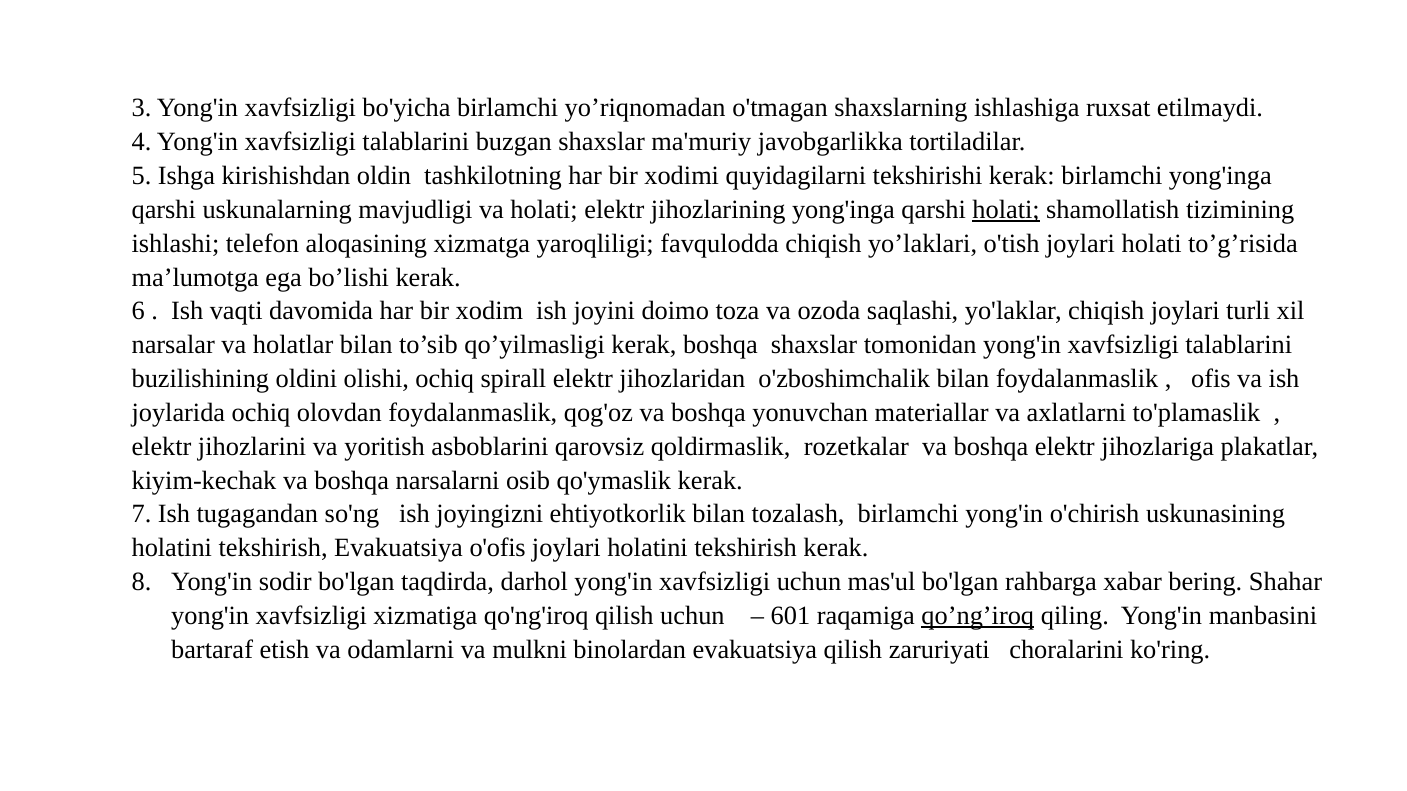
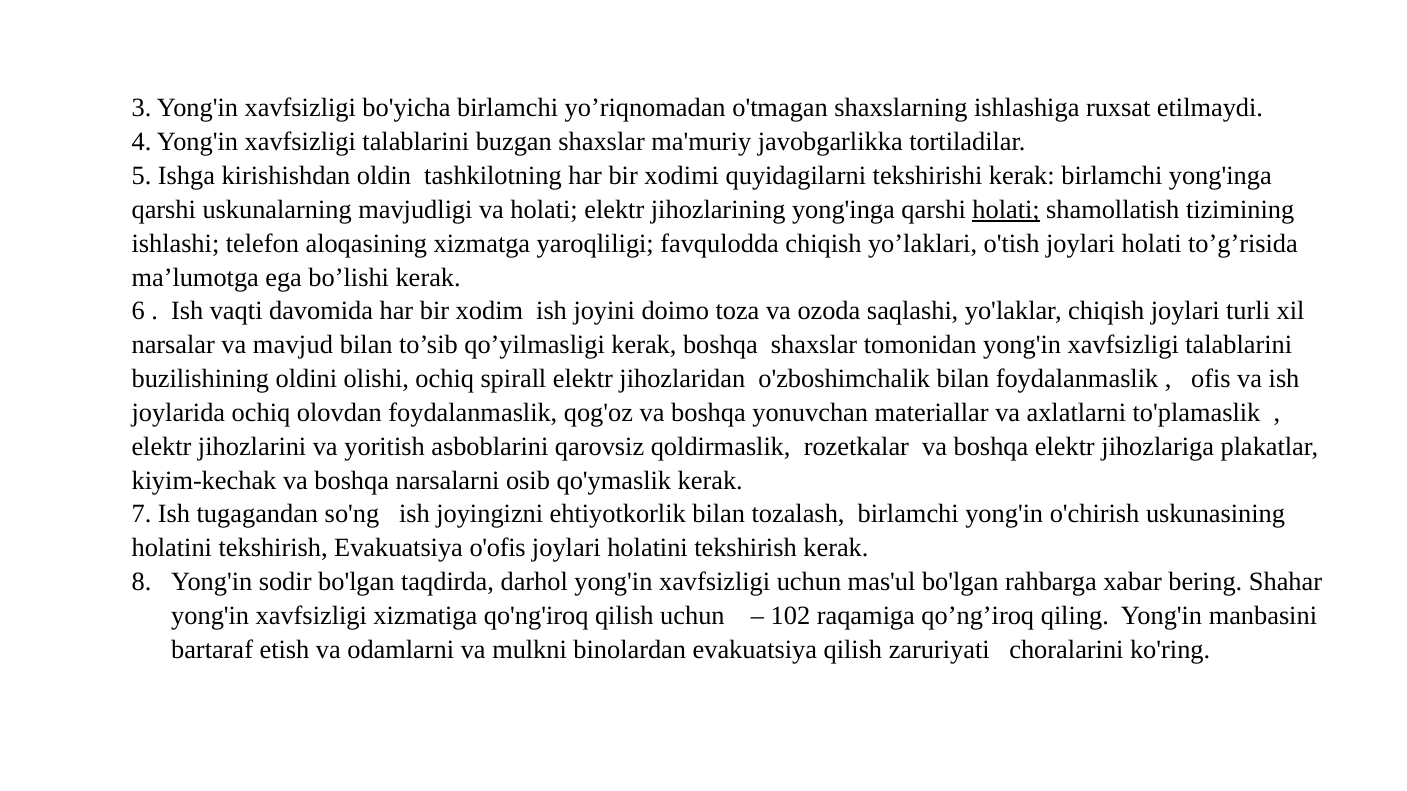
holatlar: holatlar -> mavjud
601: 601 -> 102
qo’ng’iroq underline: present -> none
